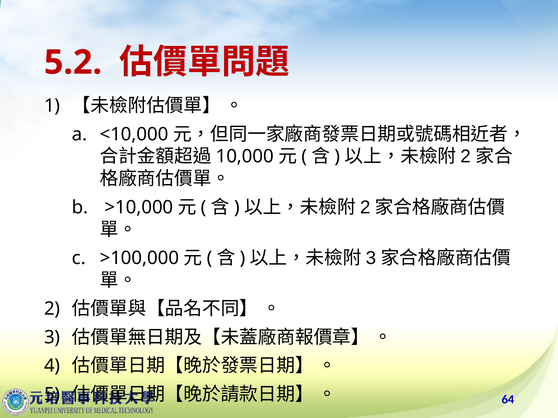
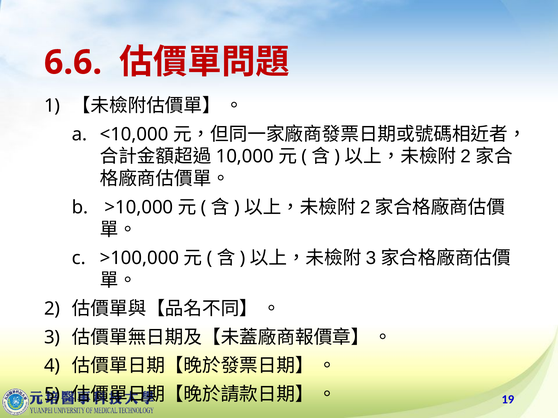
5.2: 5.2 -> 6.6
64: 64 -> 19
